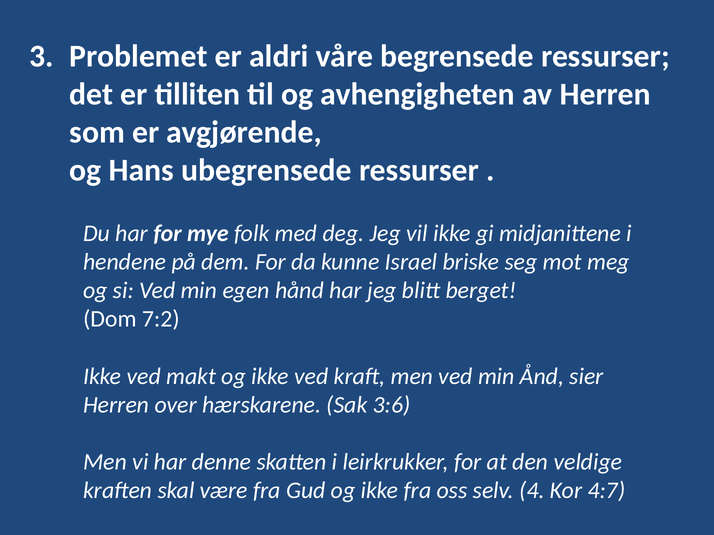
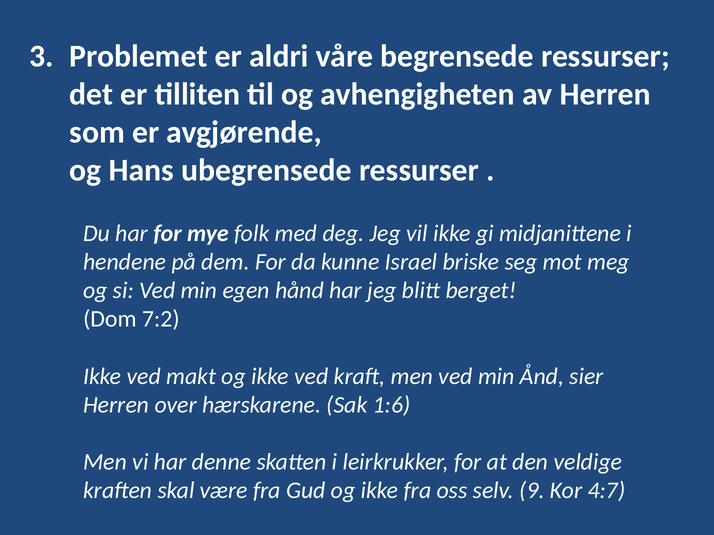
3:6: 3:6 -> 1:6
4: 4 -> 9
